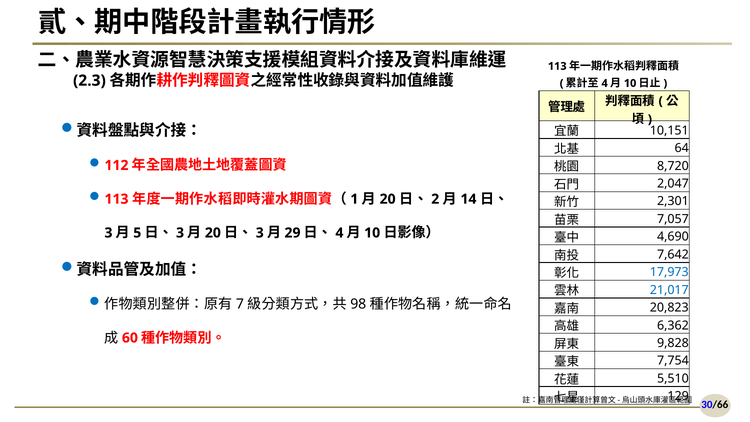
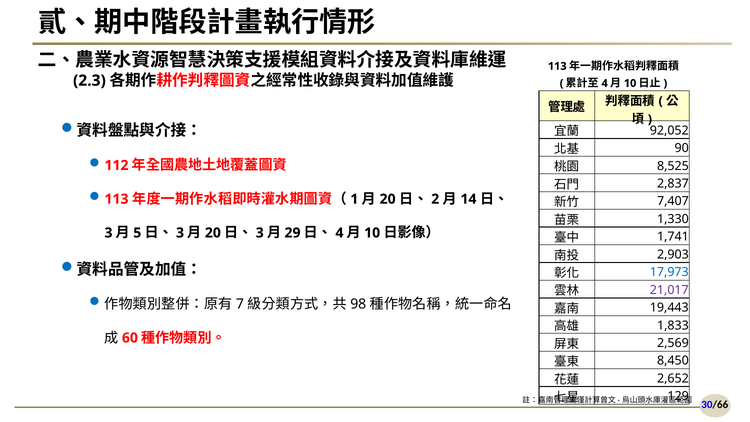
10,151: 10,151 -> 92,052
64: 64 -> 90
8,720: 8,720 -> 8,525
2,047: 2,047 -> 2,837
2,301: 2,301 -> 7,407
7,057: 7,057 -> 1,330
4,690: 4,690 -> 1,741
7,642: 7,642 -> 2,903
21,017 colour: blue -> purple
20,823: 20,823 -> 19,443
6,362: 6,362 -> 1,833
9,828: 9,828 -> 2,569
7,754: 7,754 -> 8,450
5,510: 5,510 -> 2,652
